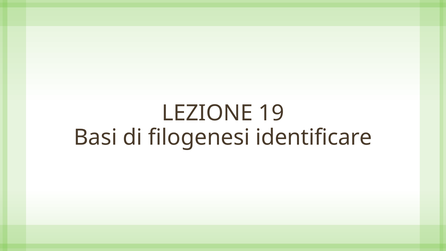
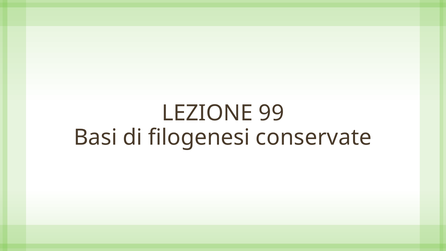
19: 19 -> 99
identificare: identificare -> conservate
